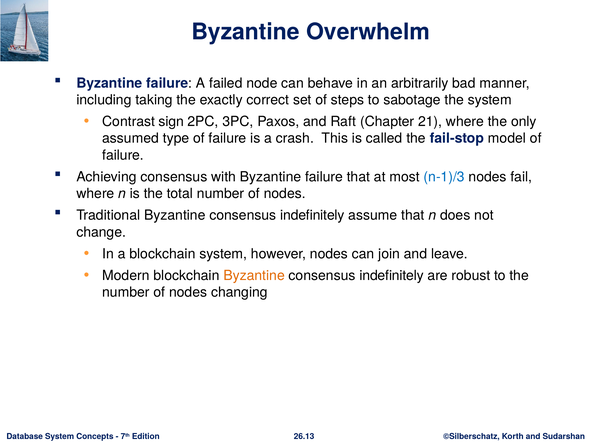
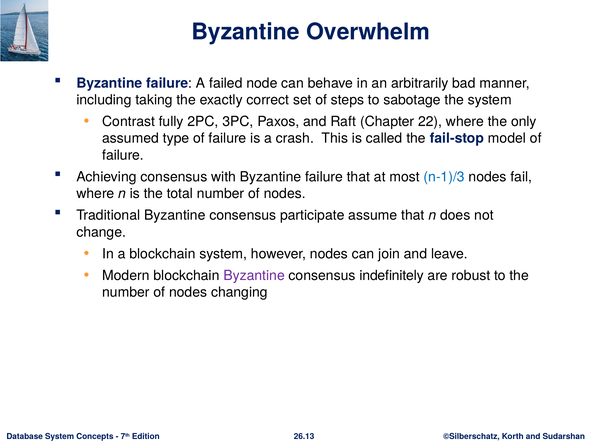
sign: sign -> fully
21: 21 -> 22
Traditional Byzantine consensus indefinitely: indefinitely -> participate
Byzantine at (254, 275) colour: orange -> purple
